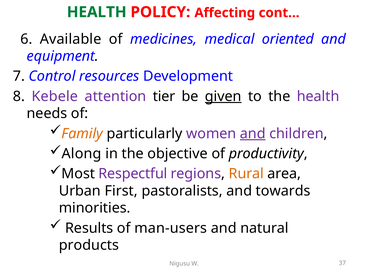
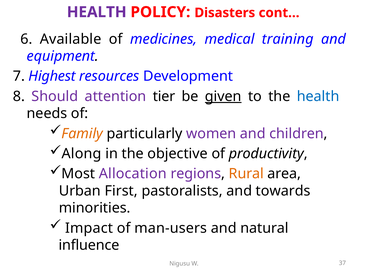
HEALTH at (97, 12) colour: green -> purple
Affecting: Affecting -> Disasters
oriented: oriented -> training
Control: Control -> Highest
Kebele: Kebele -> Should
health at (318, 96) colour: purple -> blue
and at (253, 134) underline: present -> none
Respectful: Respectful -> Allocation
Results: Results -> Impact
products: products -> influence
